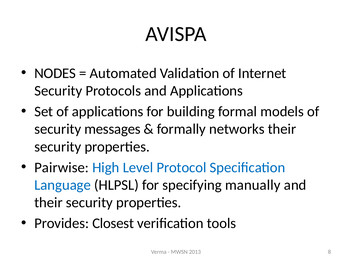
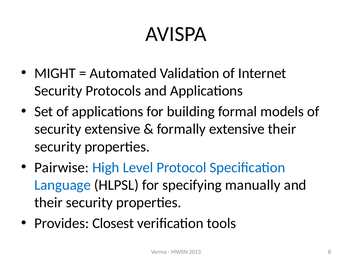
NODES: NODES -> MIGHT
security messages: messages -> extensive
formally networks: networks -> extensive
